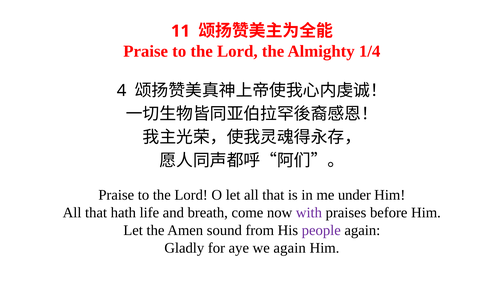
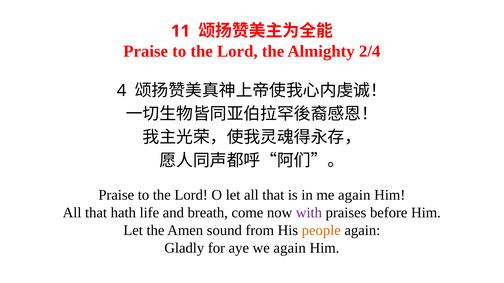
1/4: 1/4 -> 2/4
me under: under -> again
people colour: purple -> orange
